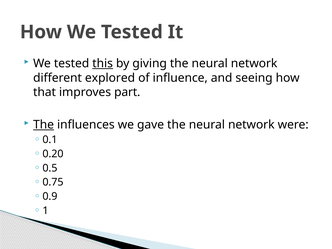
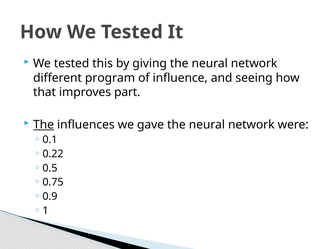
this underline: present -> none
explored: explored -> program
0.20: 0.20 -> 0.22
